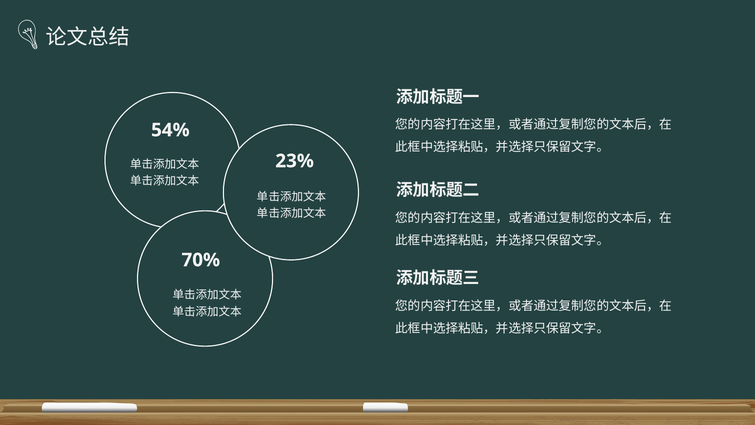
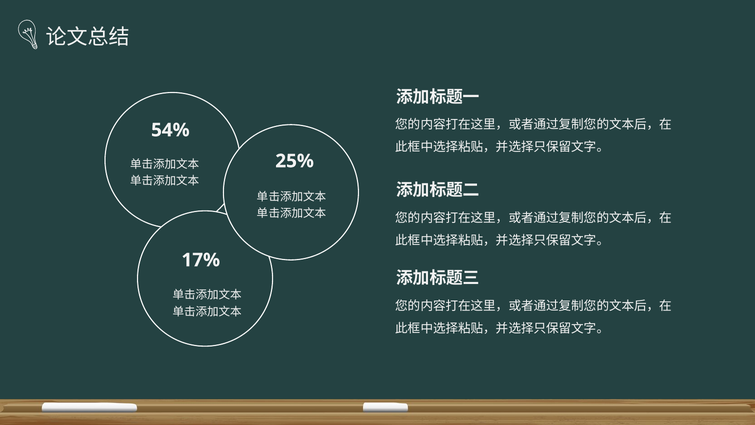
23%: 23% -> 25%
70%: 70% -> 17%
